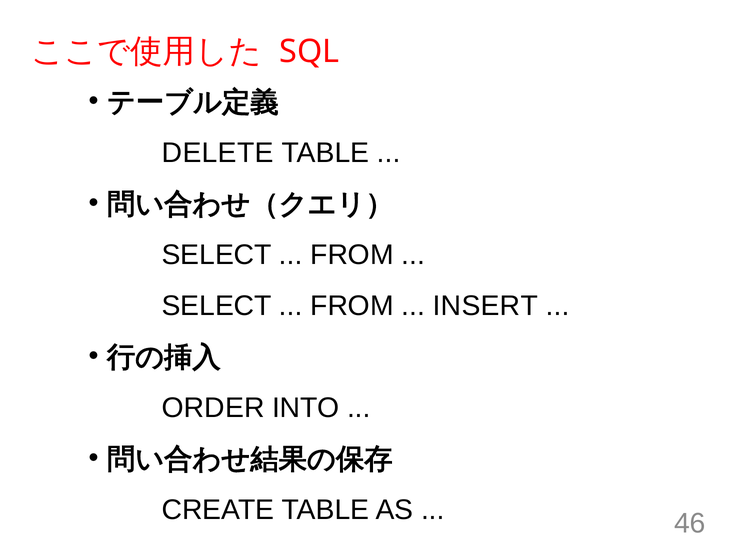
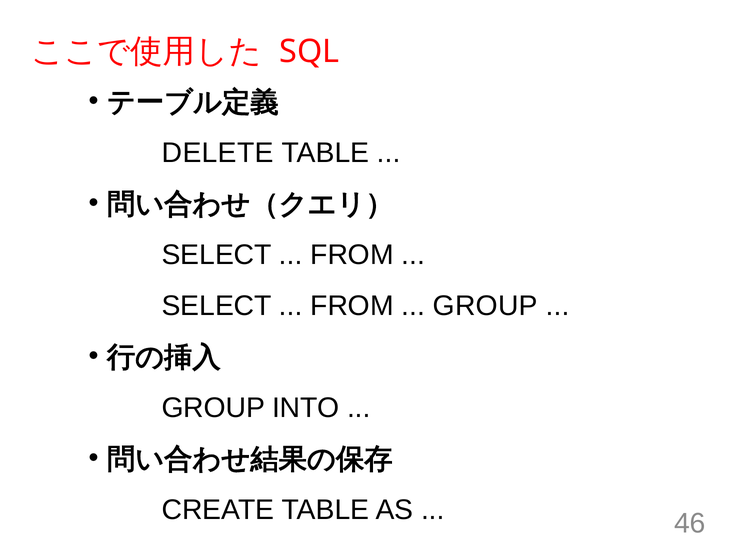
INSERT at (485, 306): INSERT -> GROUP
ORDER at (213, 408): ORDER -> GROUP
